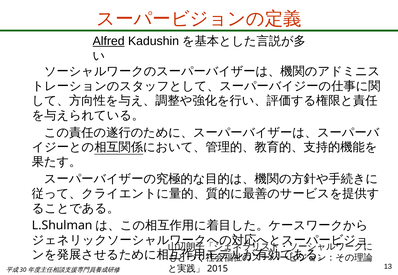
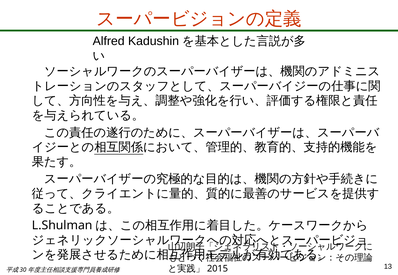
Alfred underline: present -> none
